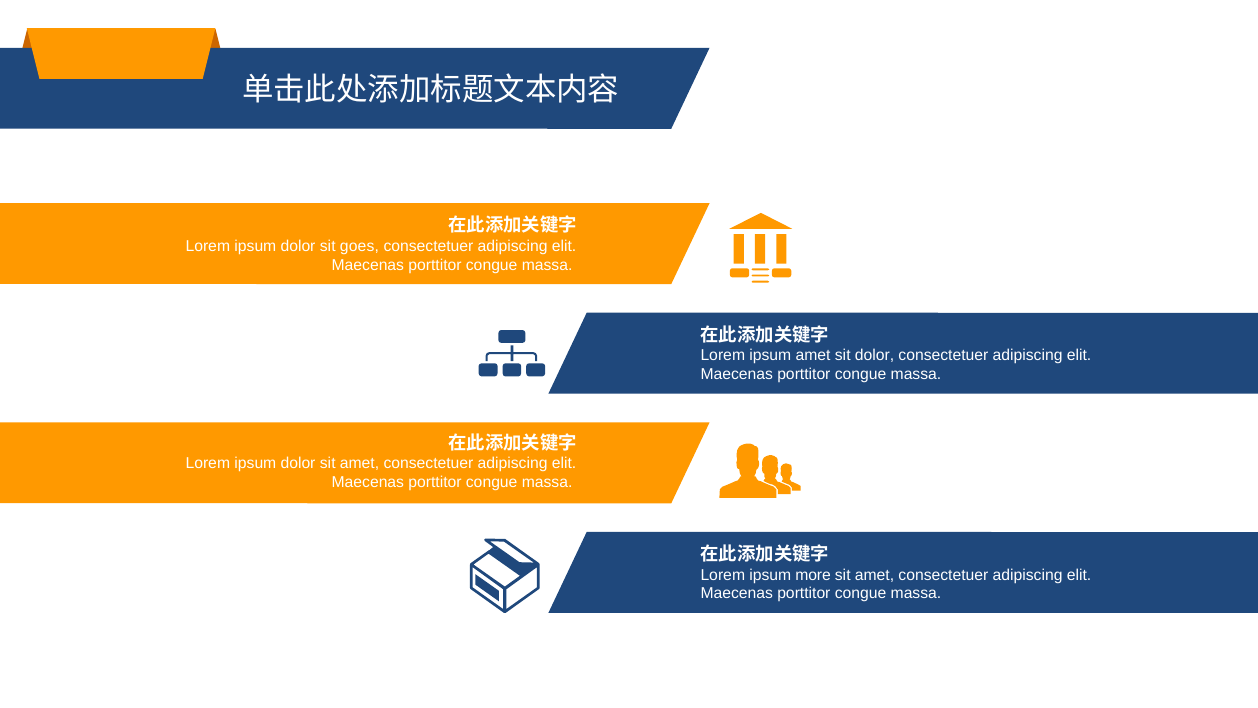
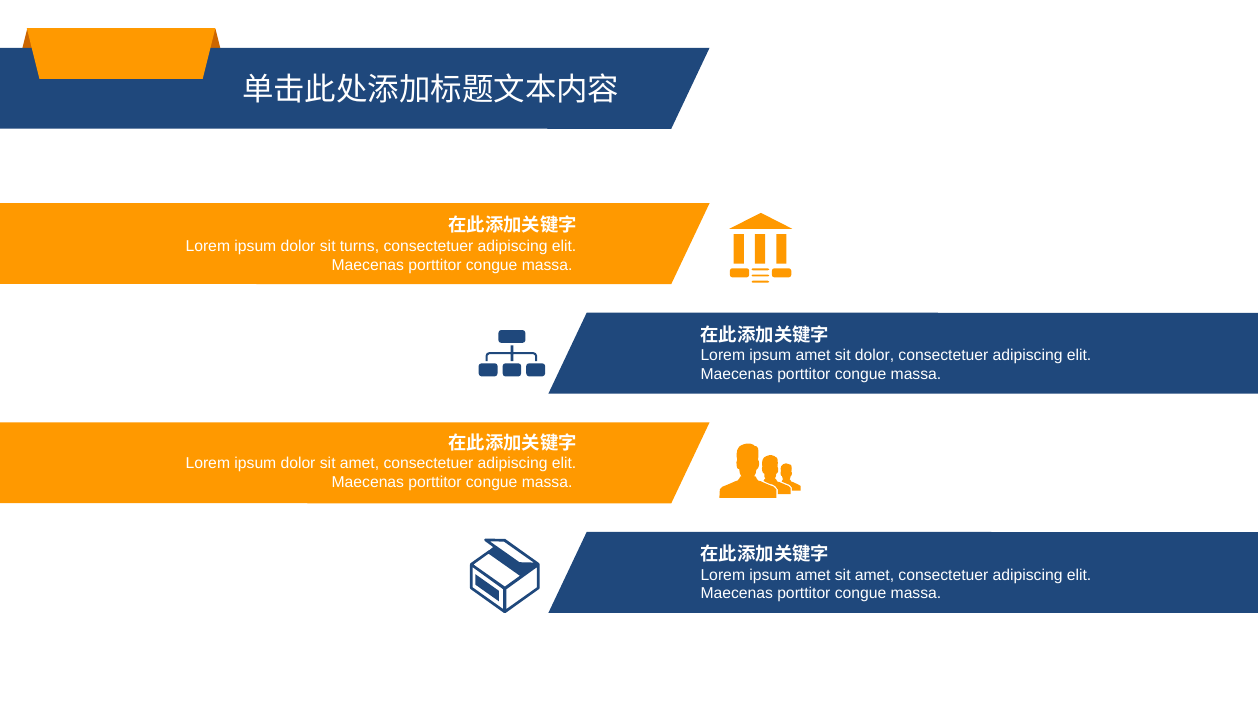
goes: goes -> turns
more at (813, 575): more -> amet
